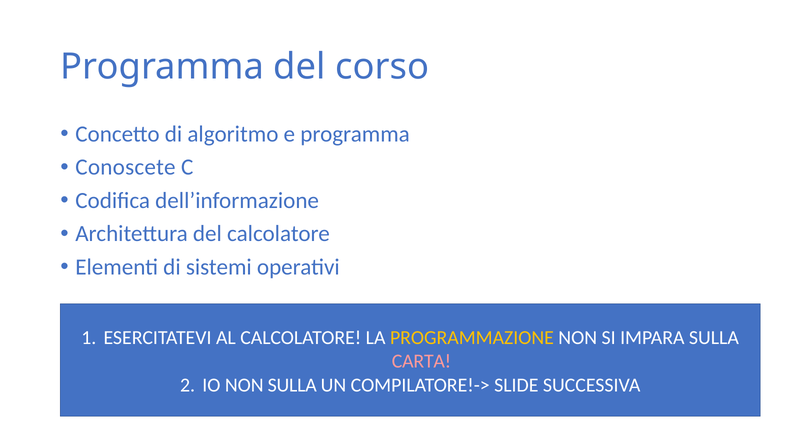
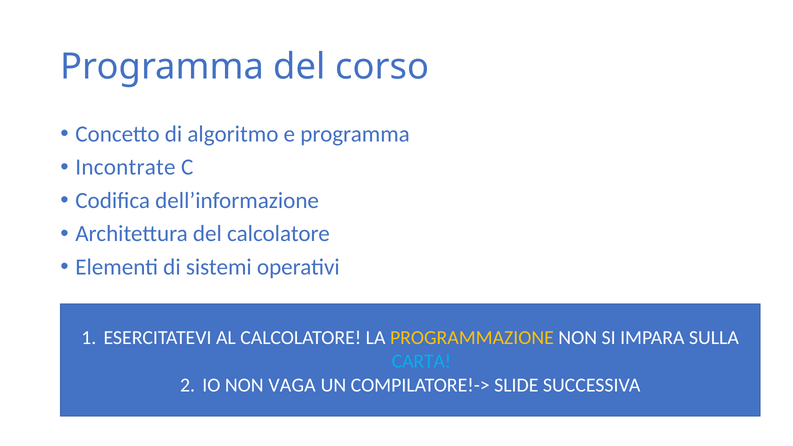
Conoscete: Conoscete -> Incontrate
CARTA colour: pink -> light blue
NON SULLA: SULLA -> VAGA
